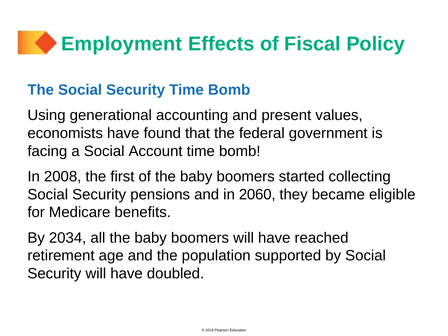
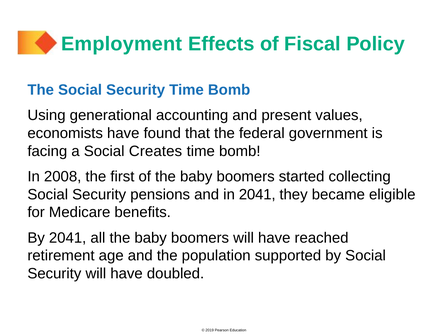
Account: Account -> Creates
in 2060: 2060 -> 2041
By 2034: 2034 -> 2041
